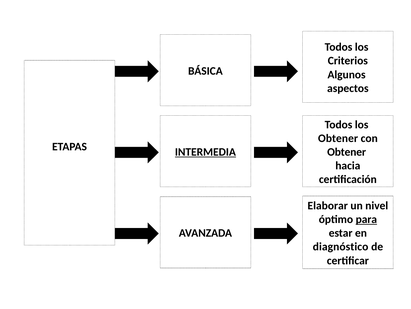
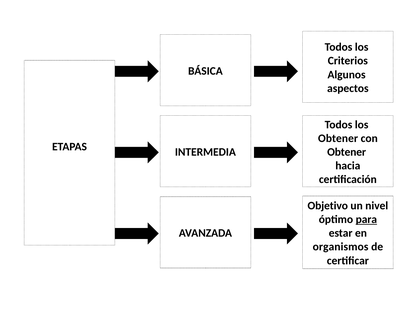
INTERMEDIA underline: present -> none
Elaborar: Elaborar -> Objetivo
diagnóstico: diagnóstico -> organismos
